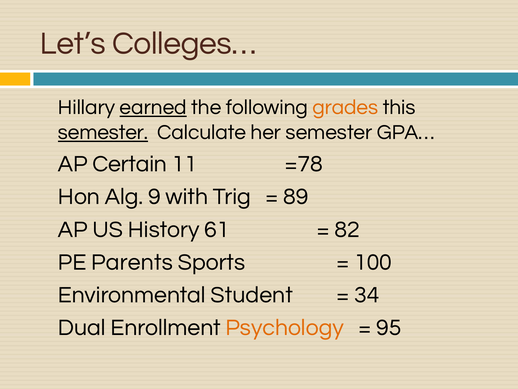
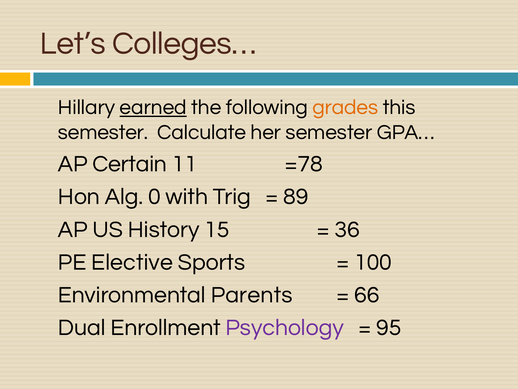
semester at (103, 132) underline: present -> none
9: 9 -> 0
61: 61 -> 15
82: 82 -> 36
Parents: Parents -> Elective
Student: Student -> Parents
34: 34 -> 66
Psychology colour: orange -> purple
